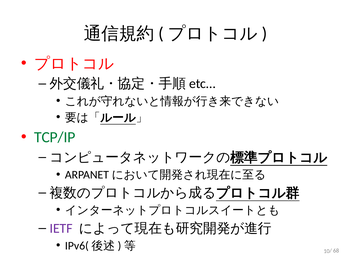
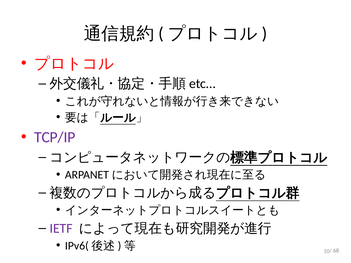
TCP/IP colour: green -> purple
